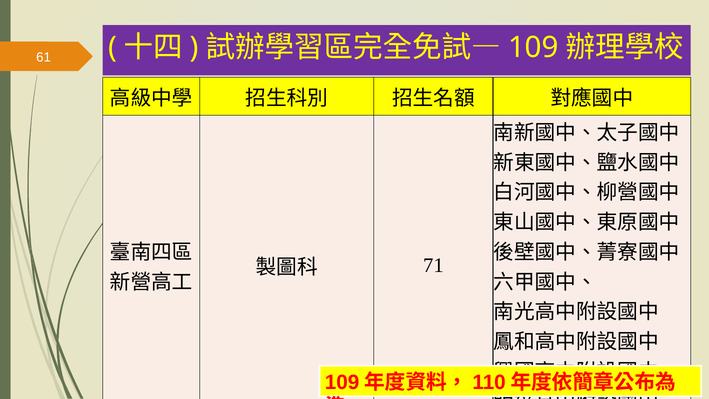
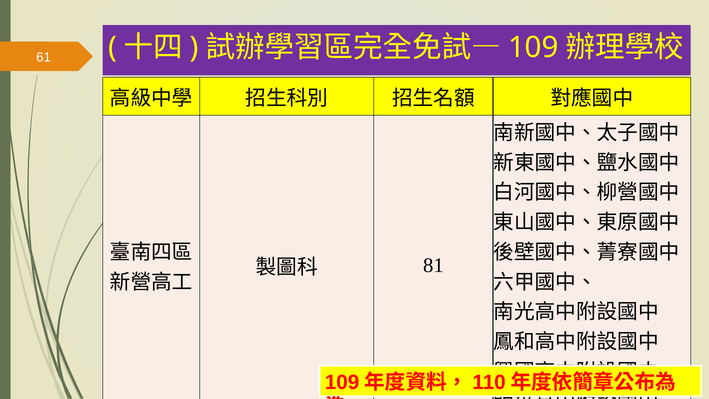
71: 71 -> 81
